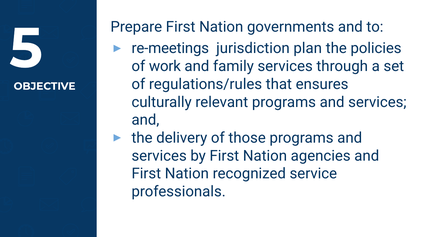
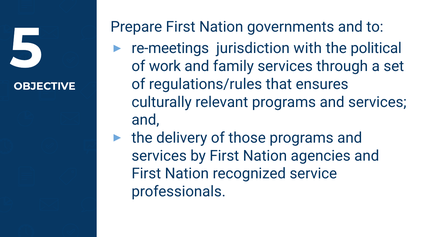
plan: plan -> with
policies: policies -> political
